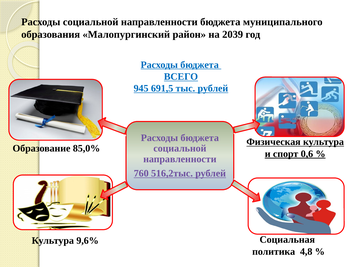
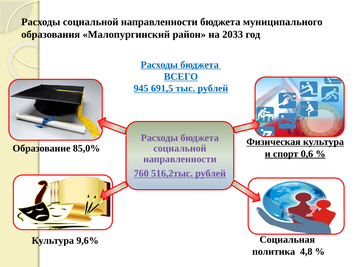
2039: 2039 -> 2033
